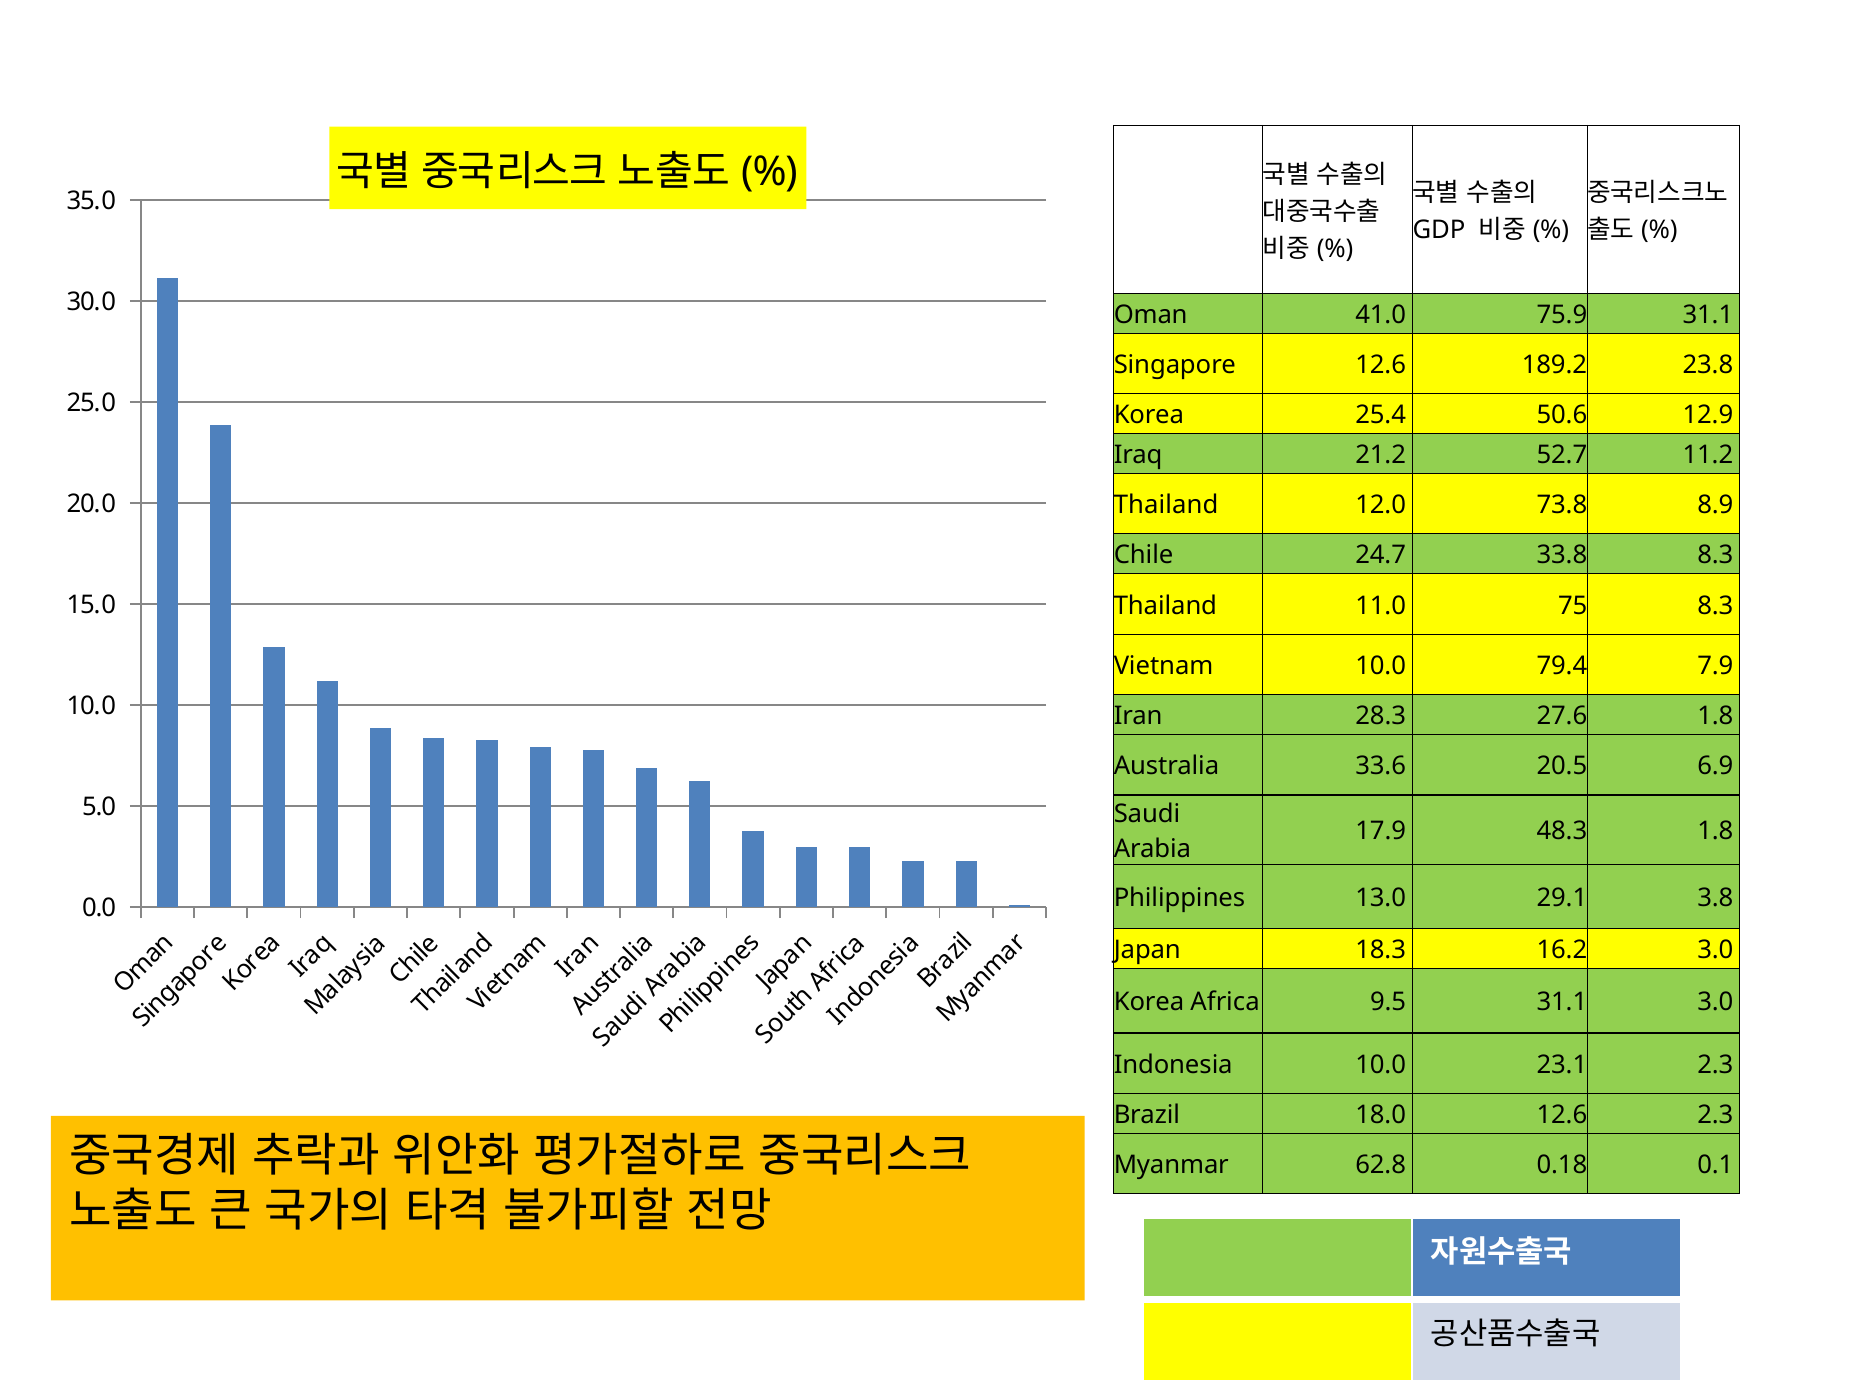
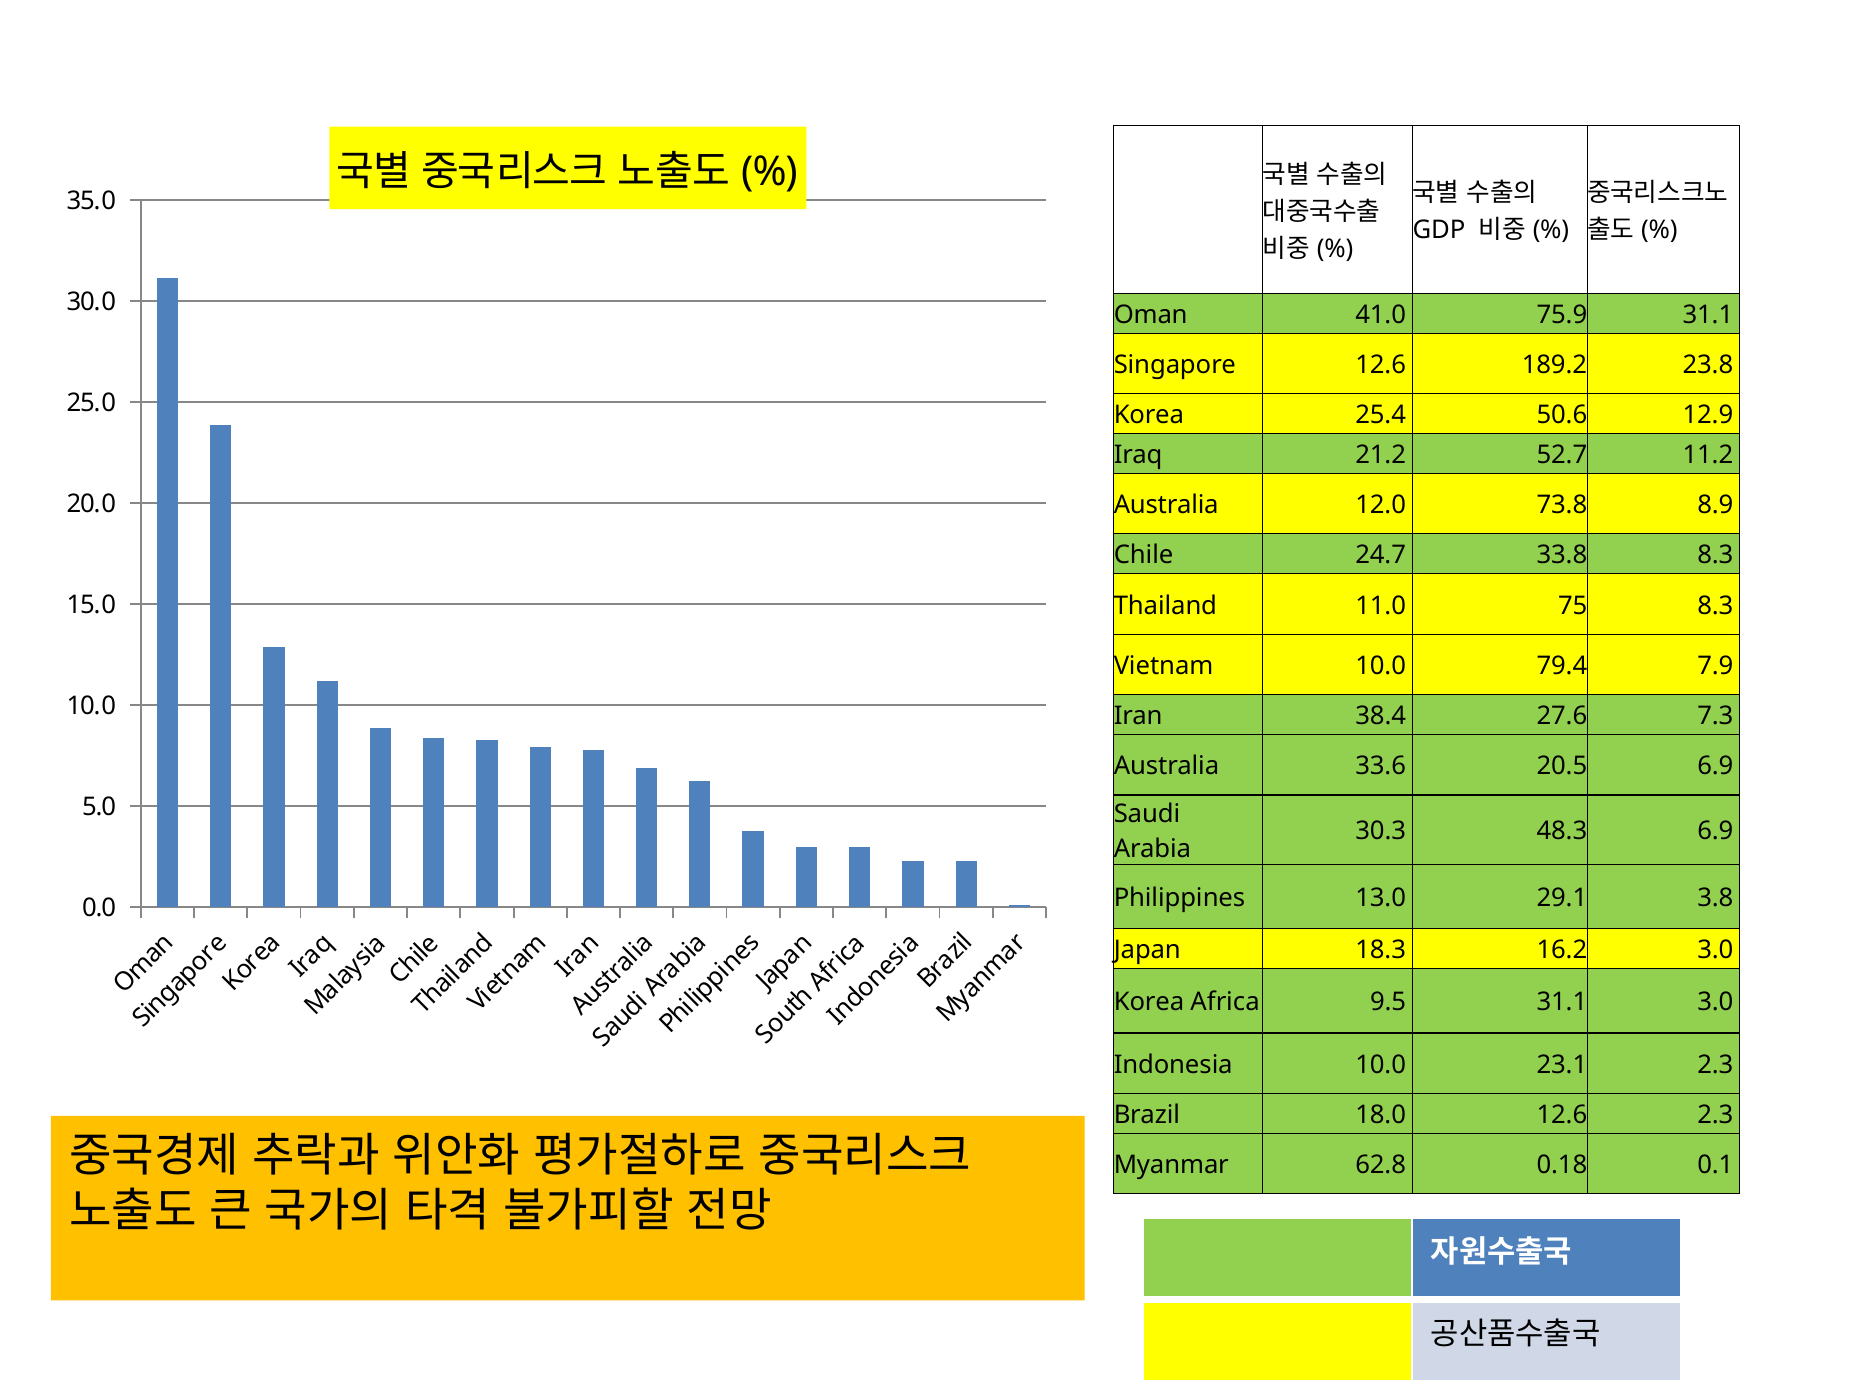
Thailand at (1166, 505): Thailand -> Australia
28.3: 28.3 -> 38.4
27.6 1.8: 1.8 -> 7.3
17.9: 17.9 -> 30.3
48.3 1.8: 1.8 -> 6.9
